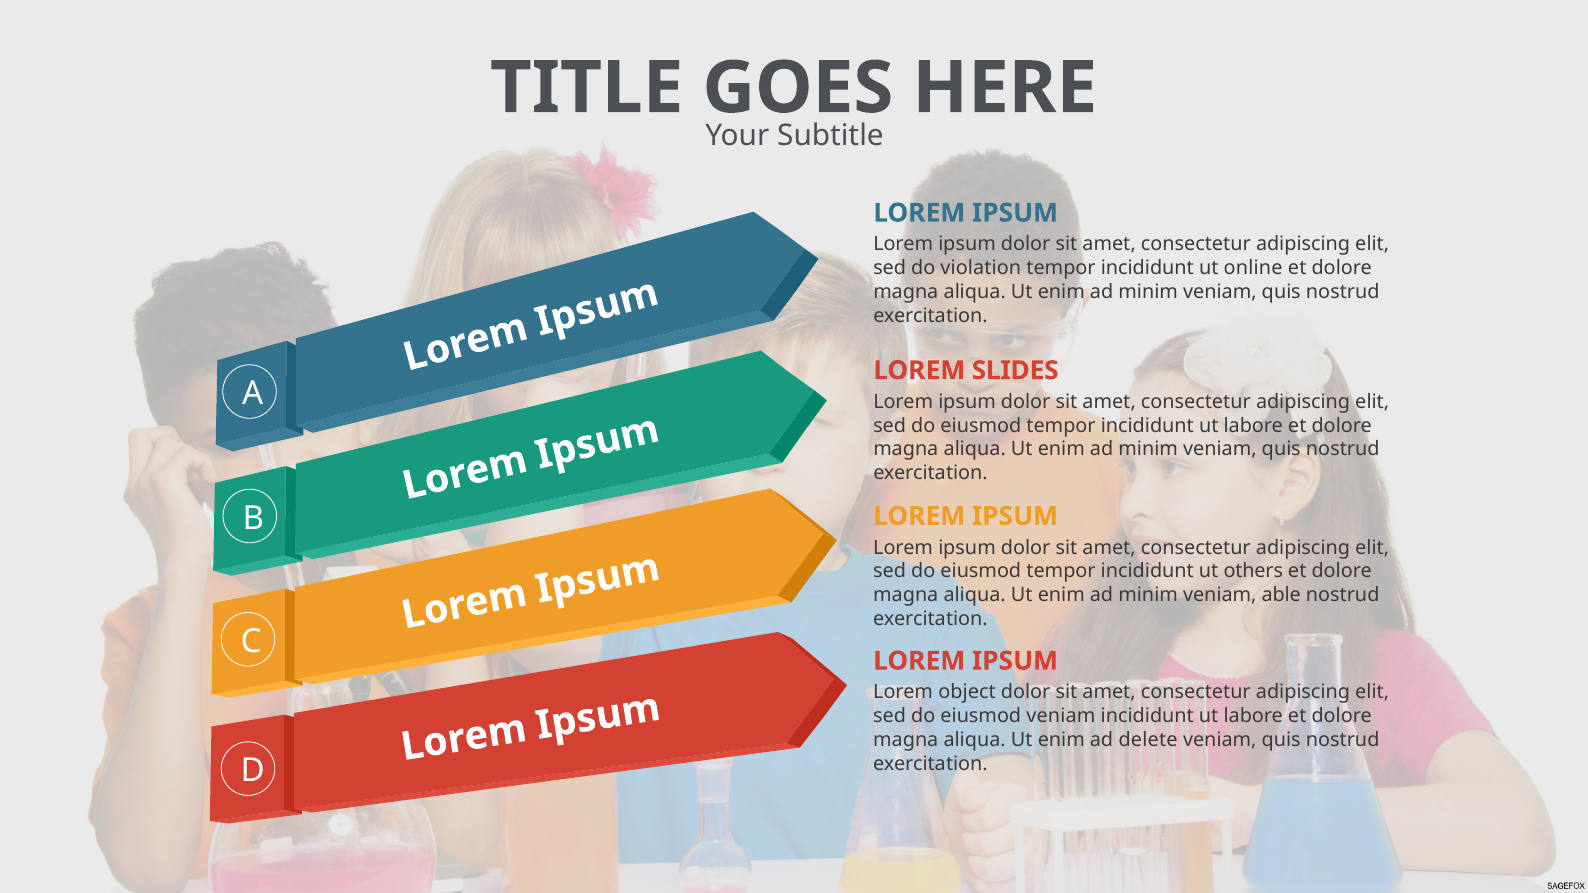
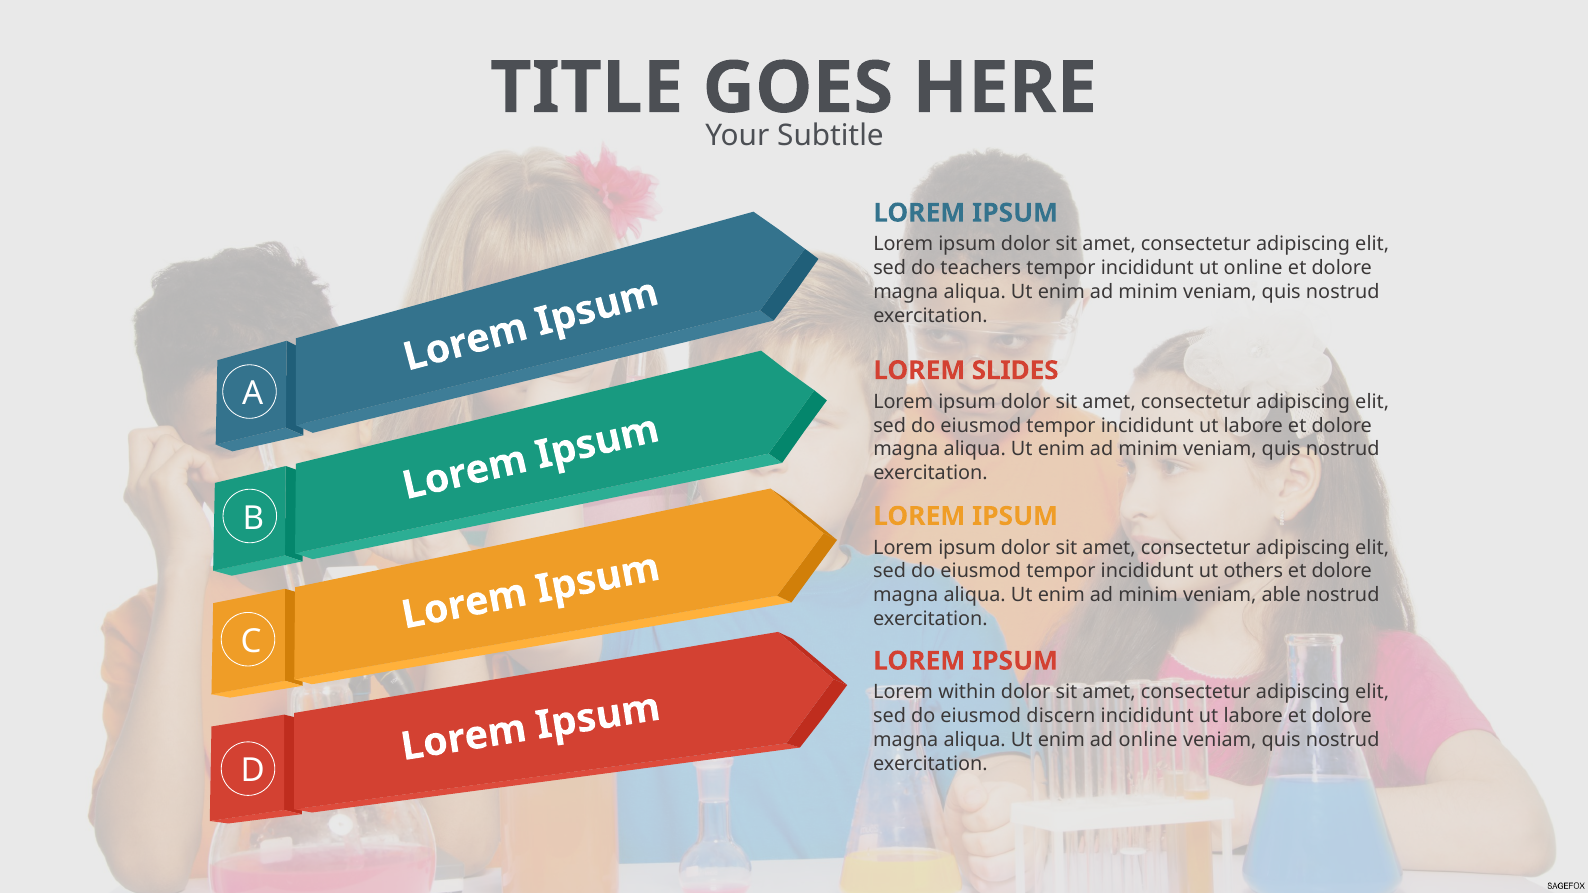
violation: violation -> teachers
object: object -> within
eiusmod veniam: veniam -> discern
ad delete: delete -> online
